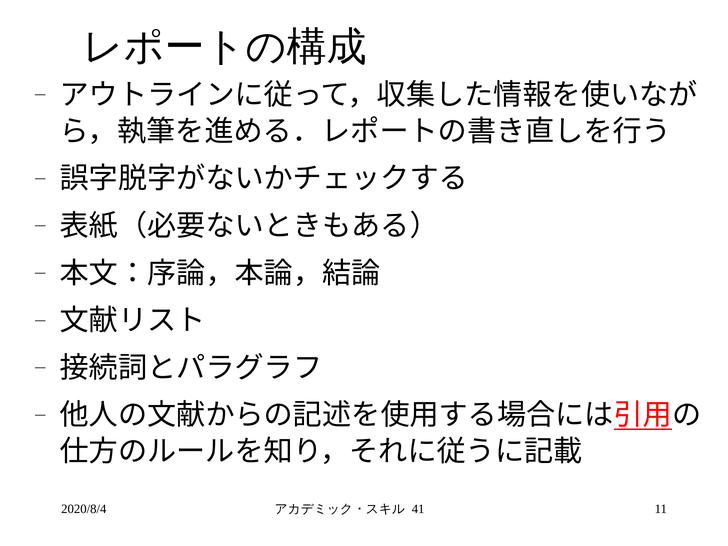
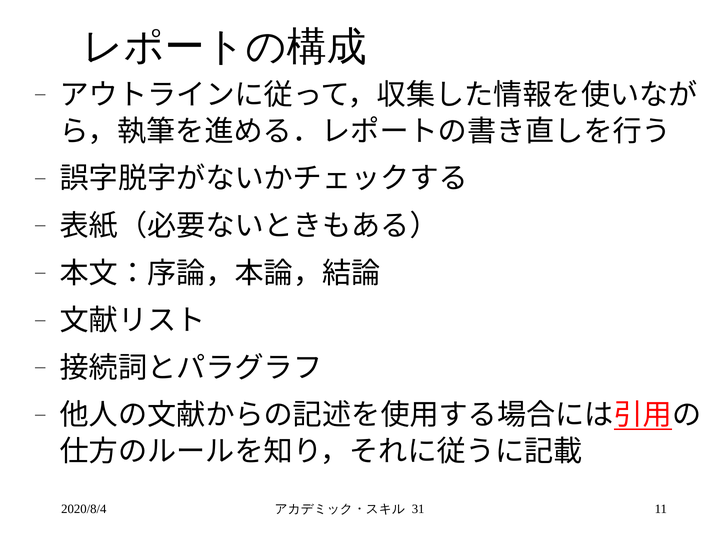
41: 41 -> 31
